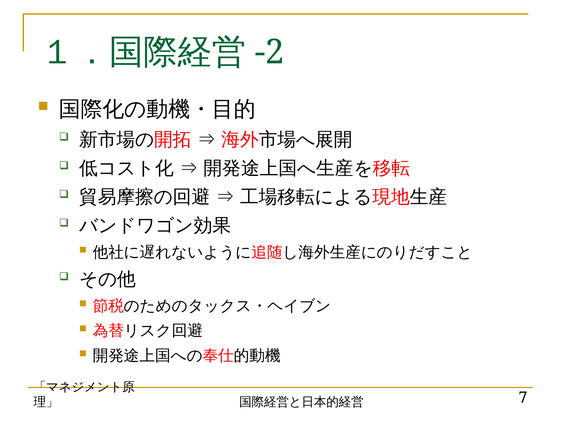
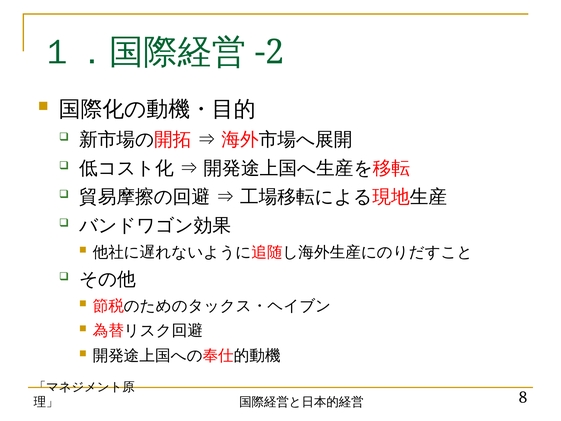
7: 7 -> 8
